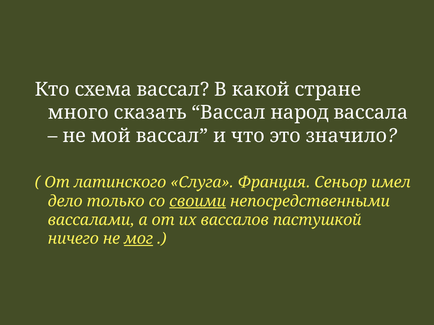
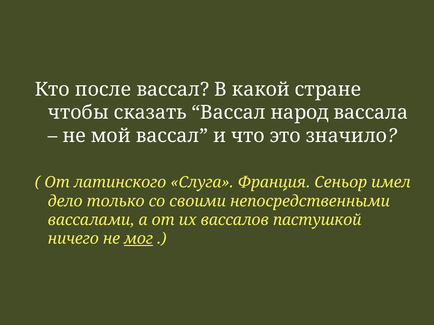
схема: схема -> после
много: много -> чтобы
своими underline: present -> none
